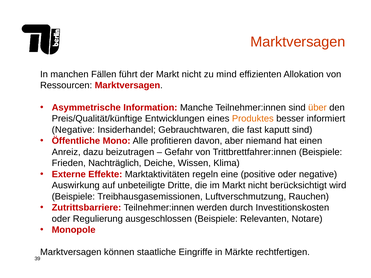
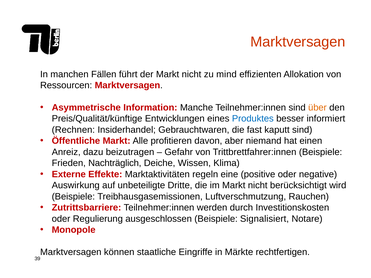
Produktes colour: orange -> blue
Negative at (73, 130): Negative -> Rechnen
Öffentliche Mono: Mono -> Markt
Relevanten: Relevanten -> Signalisiert
